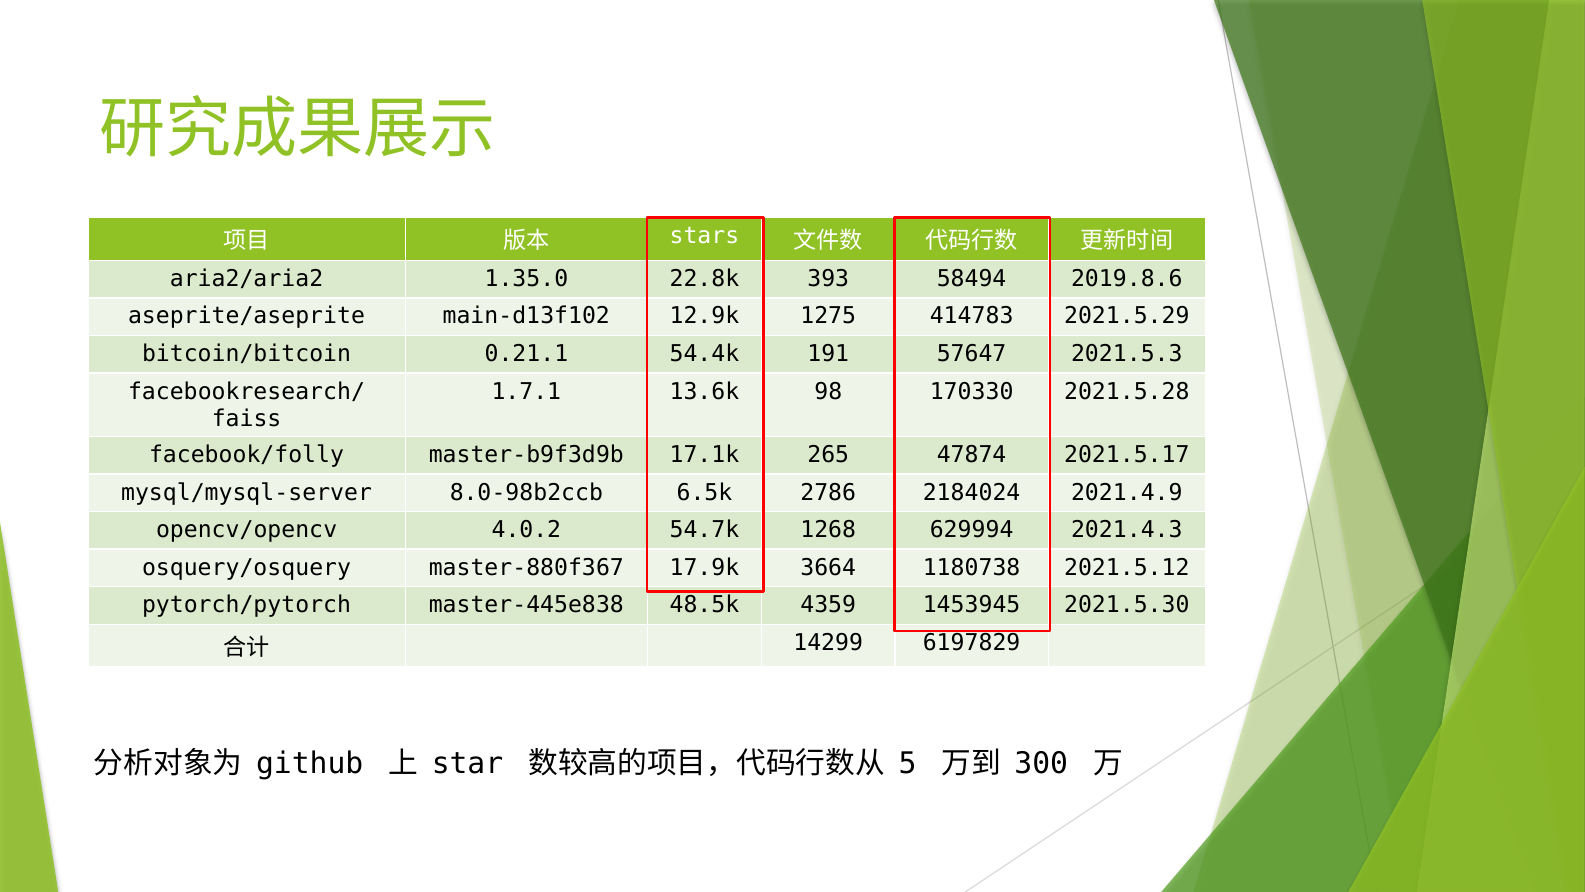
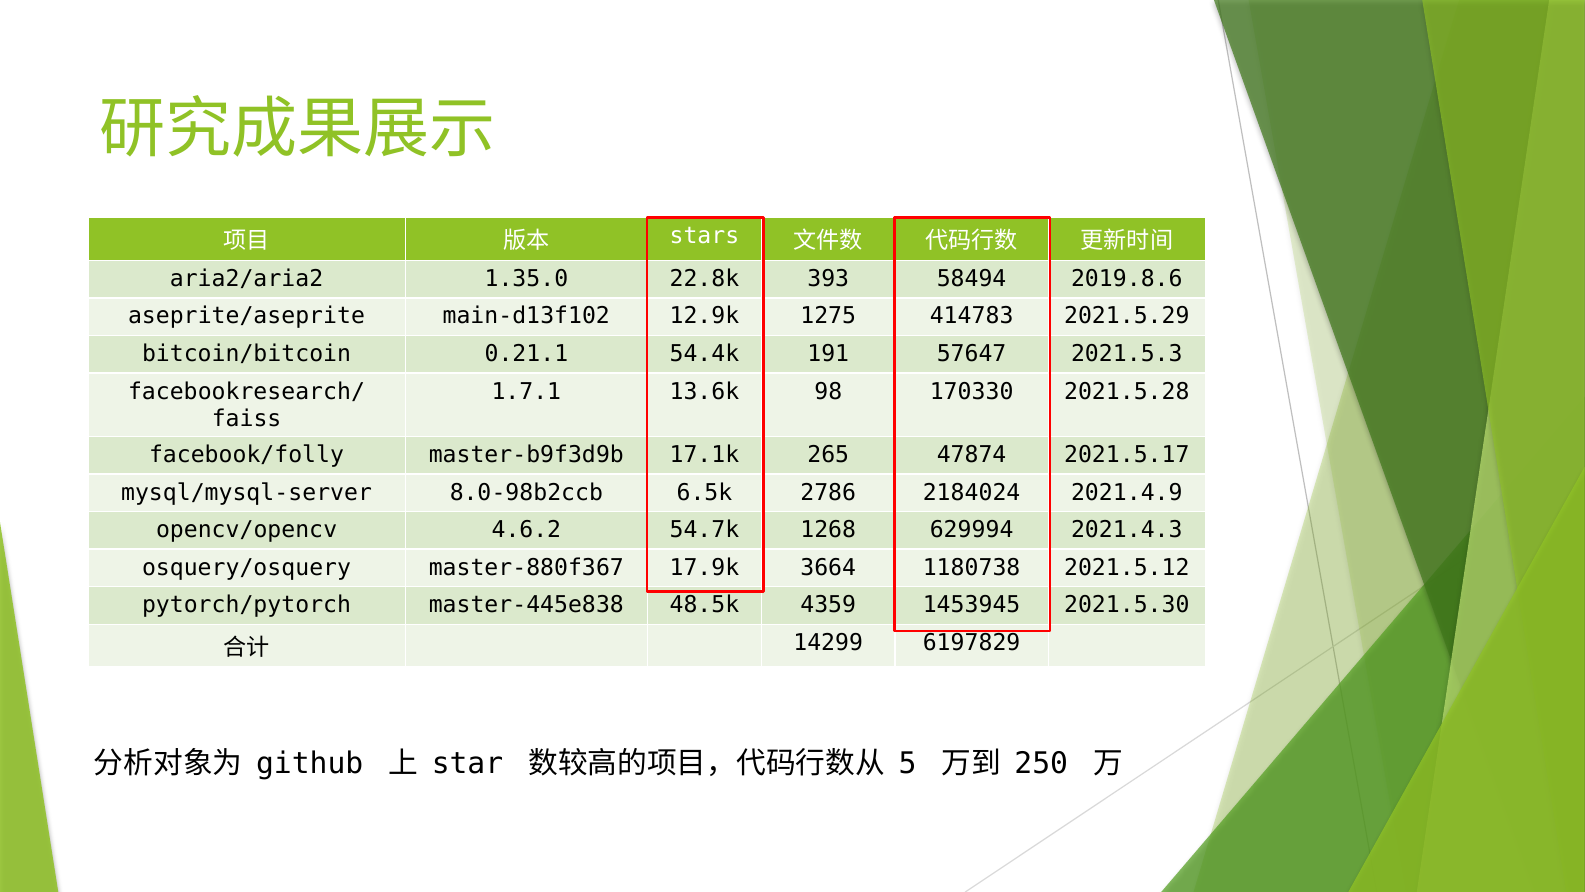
4.0.2: 4.0.2 -> 4.6.2
300: 300 -> 250
